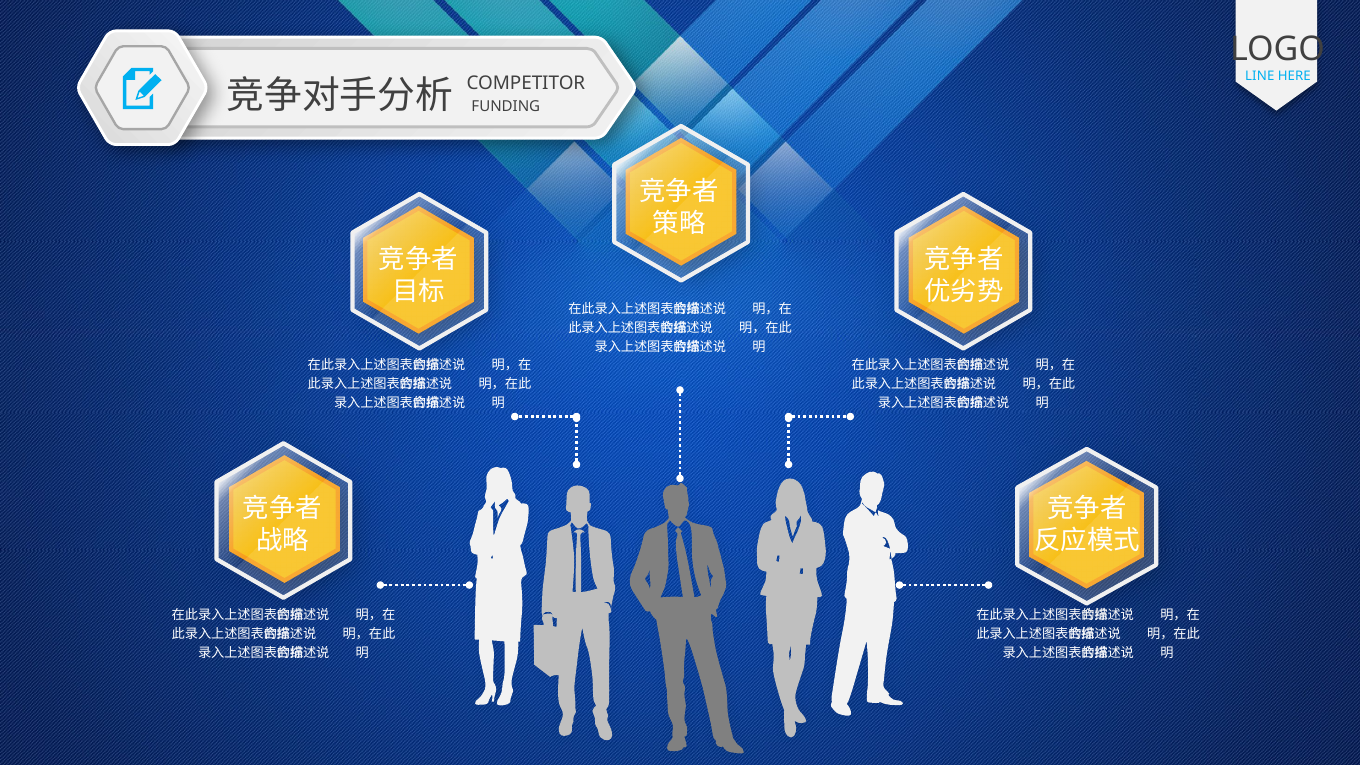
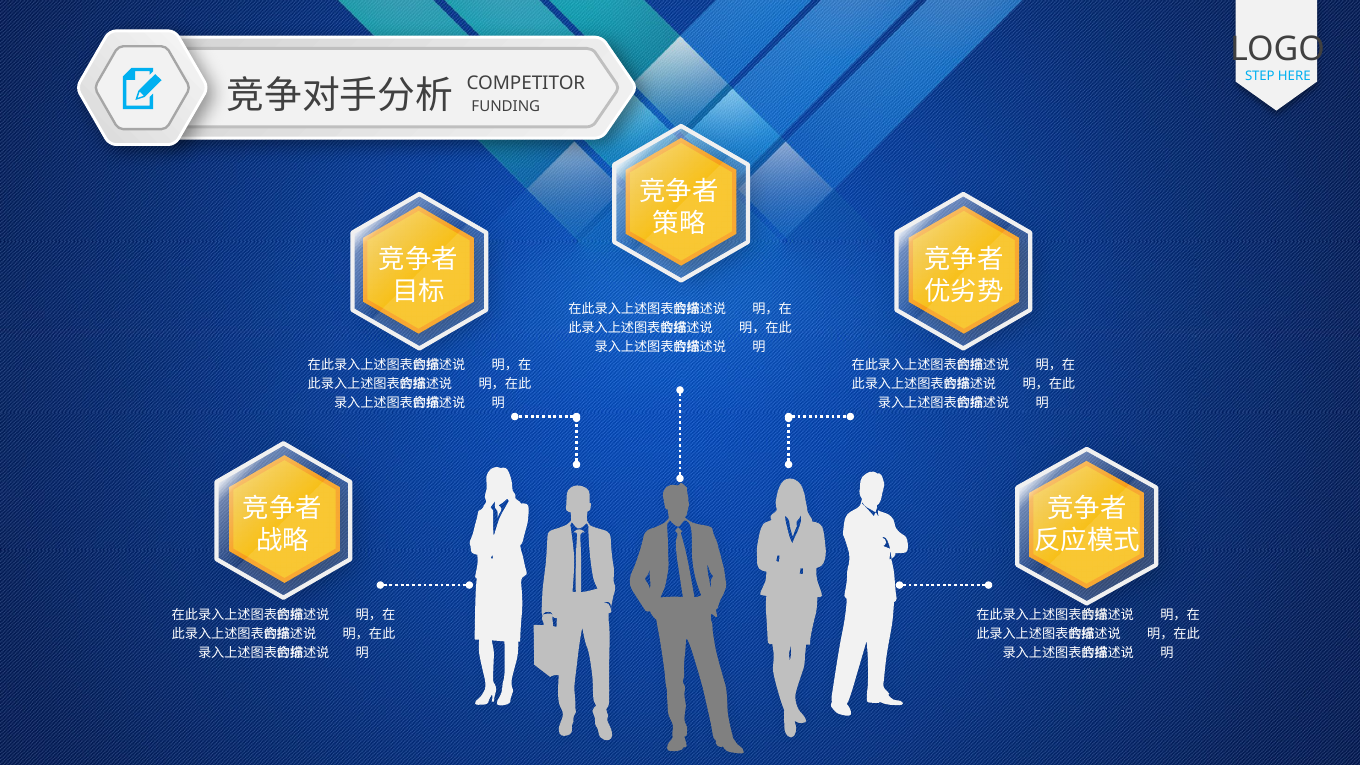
LINE: LINE -> STEP
